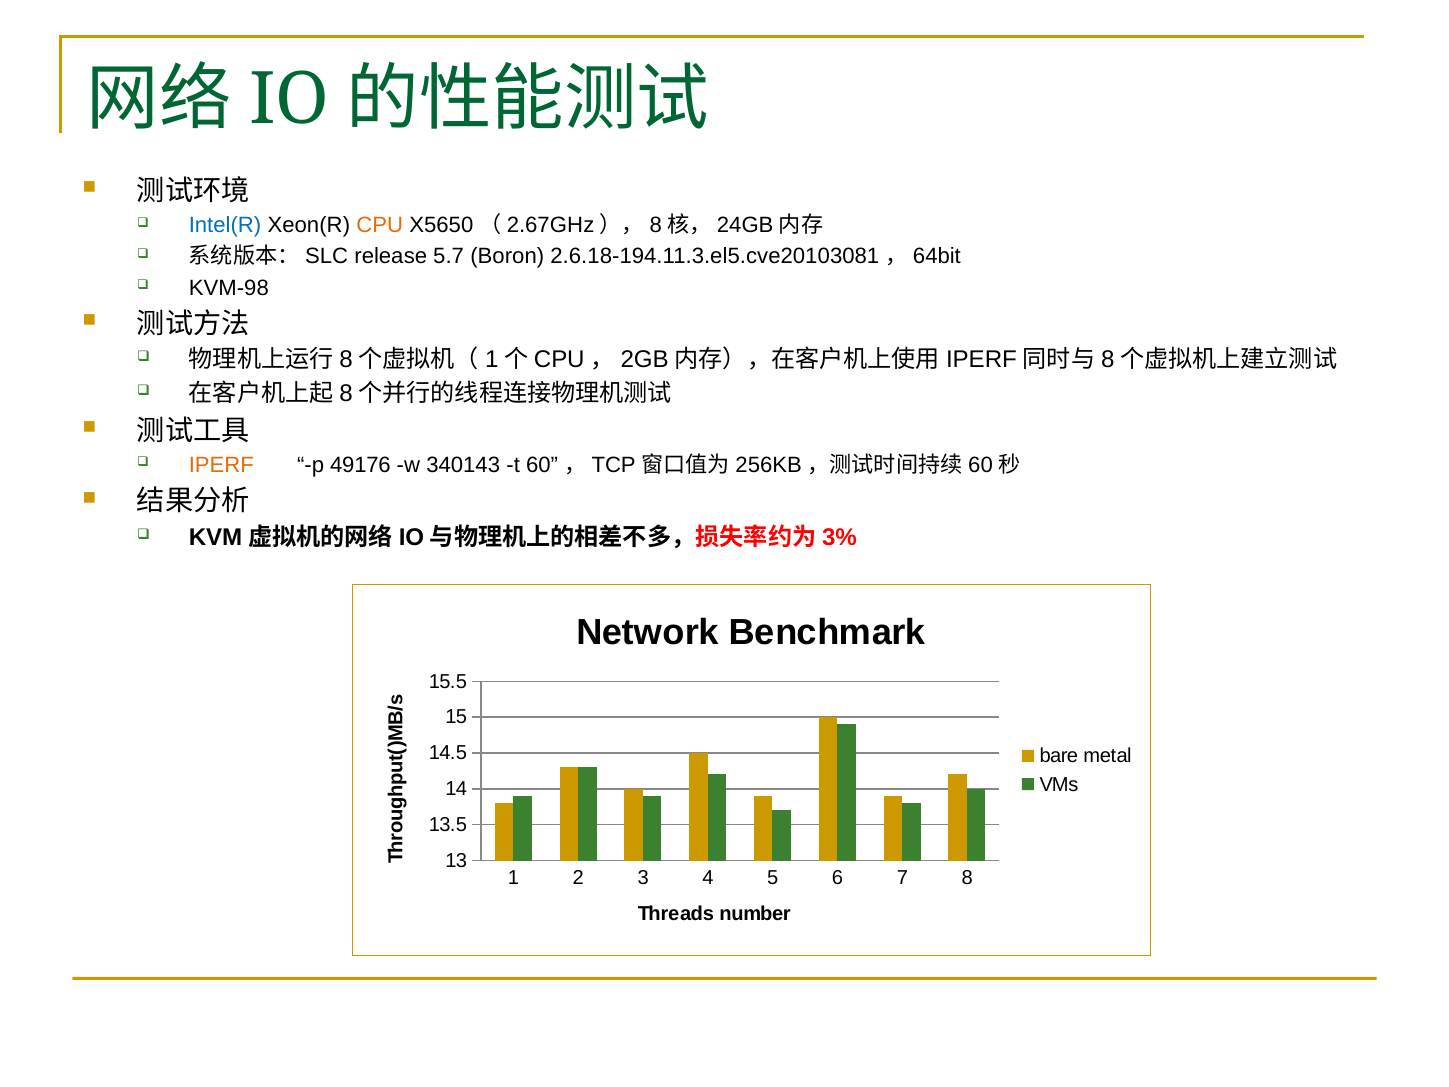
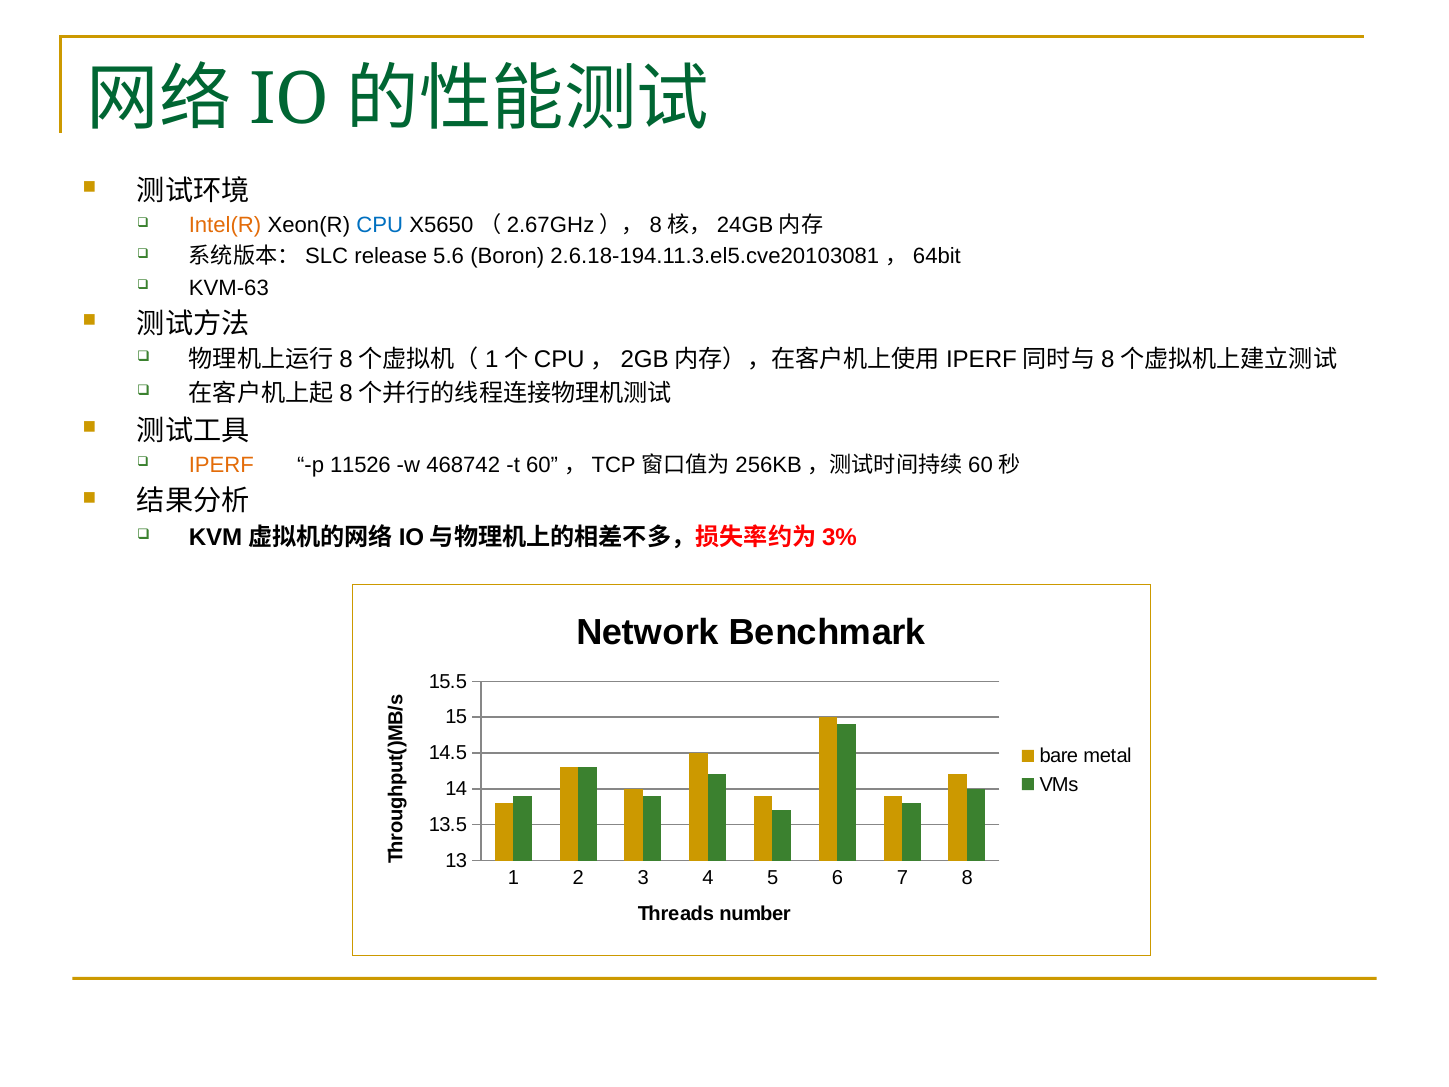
Intel(R colour: blue -> orange
CPU colour: orange -> blue
5.7: 5.7 -> 5.6
KVM-98: KVM-98 -> KVM-63
49176: 49176 -> 11526
340143: 340143 -> 468742
